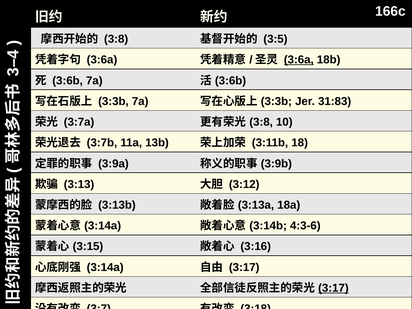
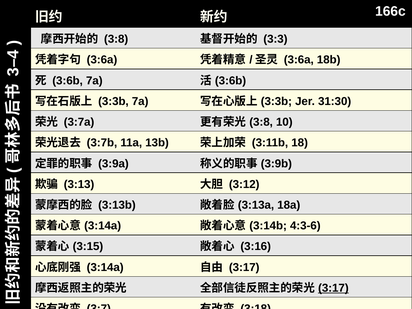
3:5: 3:5 -> 3:3
3:6a at (299, 60) underline: present -> none
31:83: 31:83 -> 31:30
